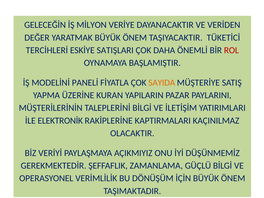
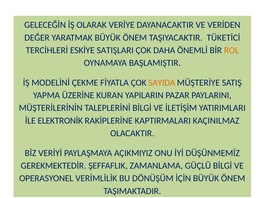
MİLYON: MİLYON -> OLARAK
ROL colour: red -> orange
PANELİ: PANELİ -> ÇEKME
